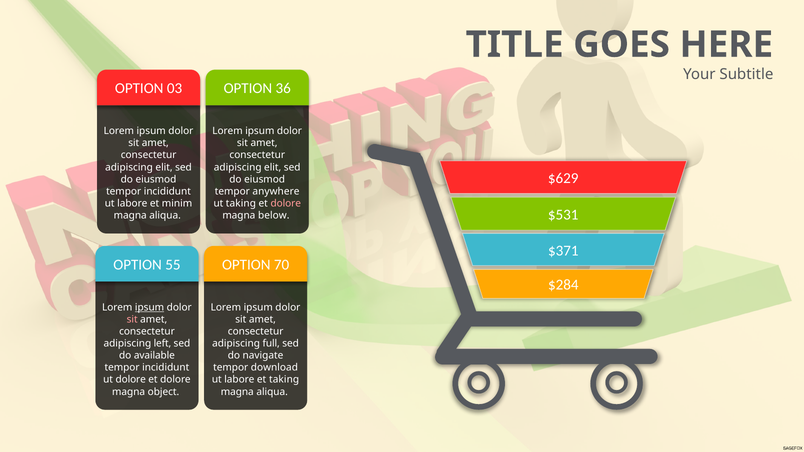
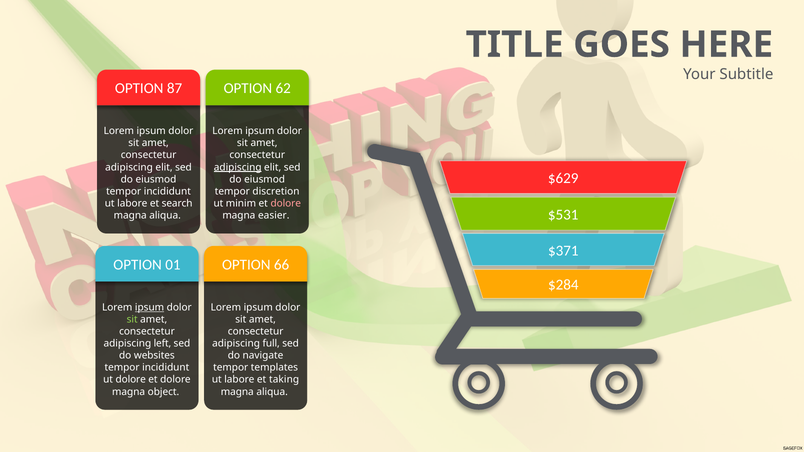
03: 03 -> 87
36: 36 -> 62
adipiscing at (238, 167) underline: none -> present
anywhere: anywhere -> discretion
minim: minim -> search
ut taking: taking -> minim
below: below -> easier
55: 55 -> 01
70: 70 -> 66
sit at (132, 320) colour: pink -> light green
available: available -> websites
download: download -> templates
